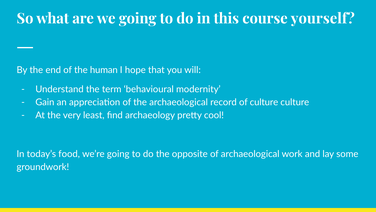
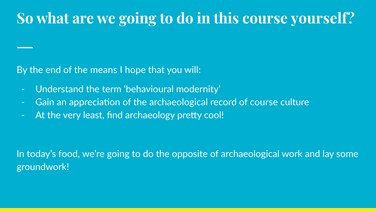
human: human -> means
of culture: culture -> course
